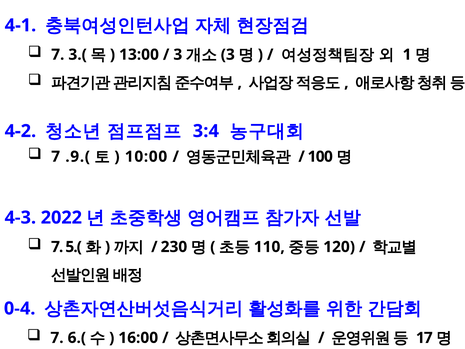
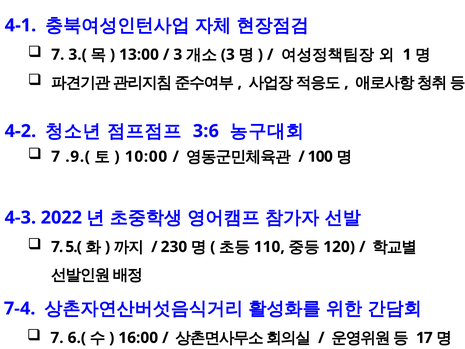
3:4: 3:4 -> 3:6
0-4: 0-4 -> 7-4
